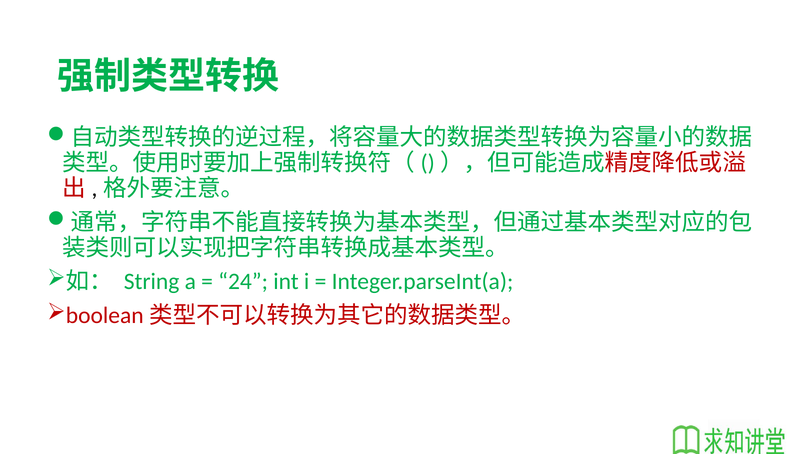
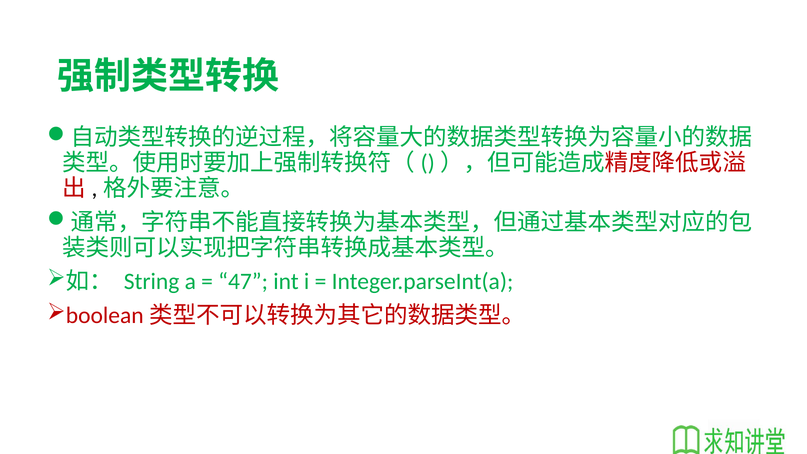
24: 24 -> 47
